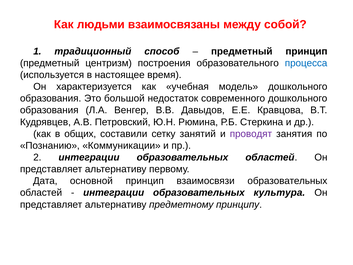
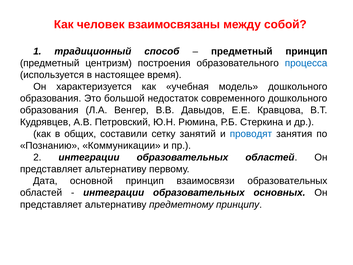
людьми: людьми -> человек
проводят colour: purple -> blue
культура: культура -> основных
